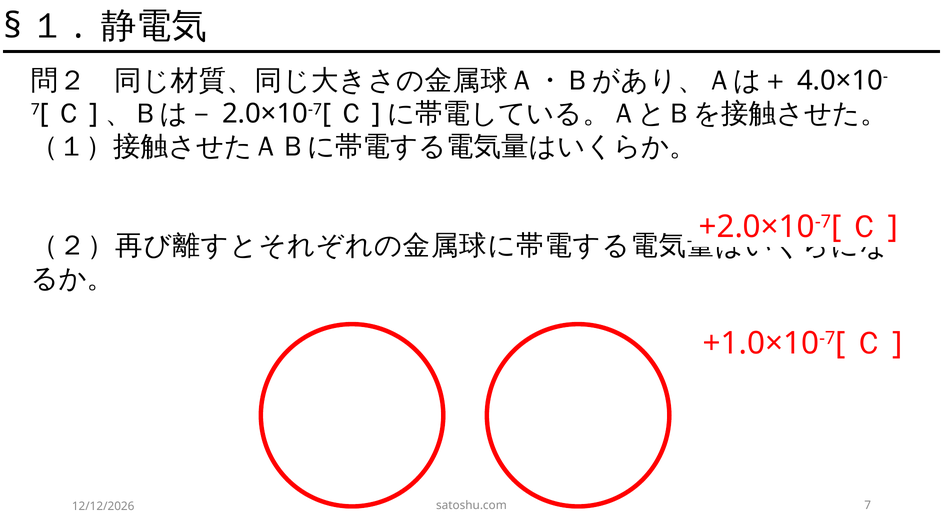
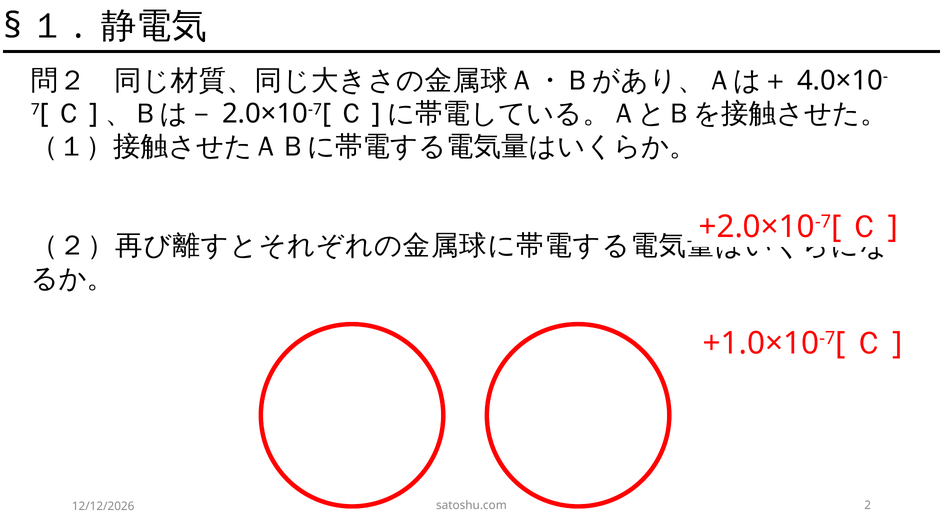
7: 7 -> 2
